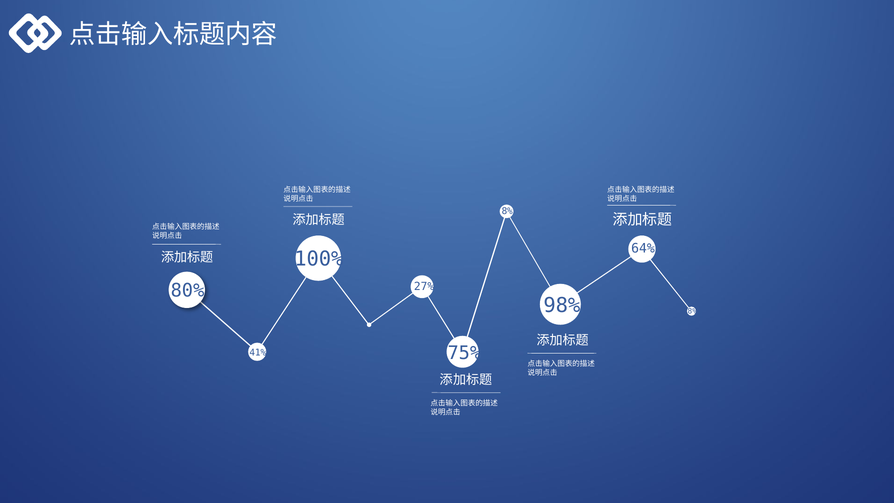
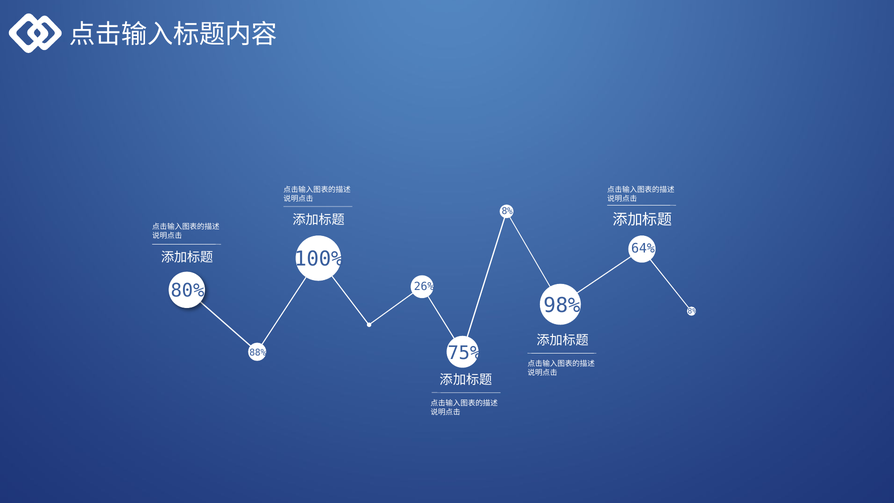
27%: 27% -> 26%
41%: 41% -> 88%
